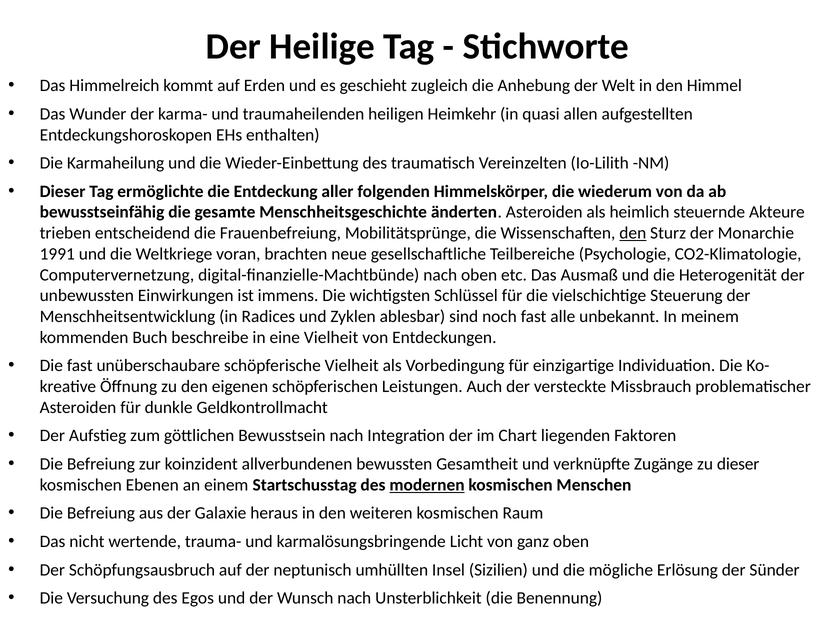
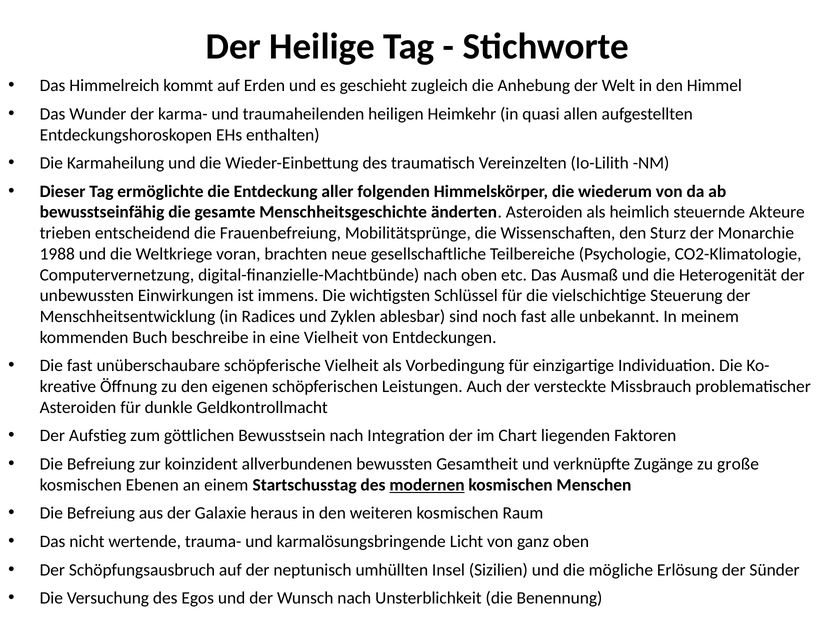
den at (633, 233) underline: present -> none
1991: 1991 -> 1988
zu dieser: dieser -> große
